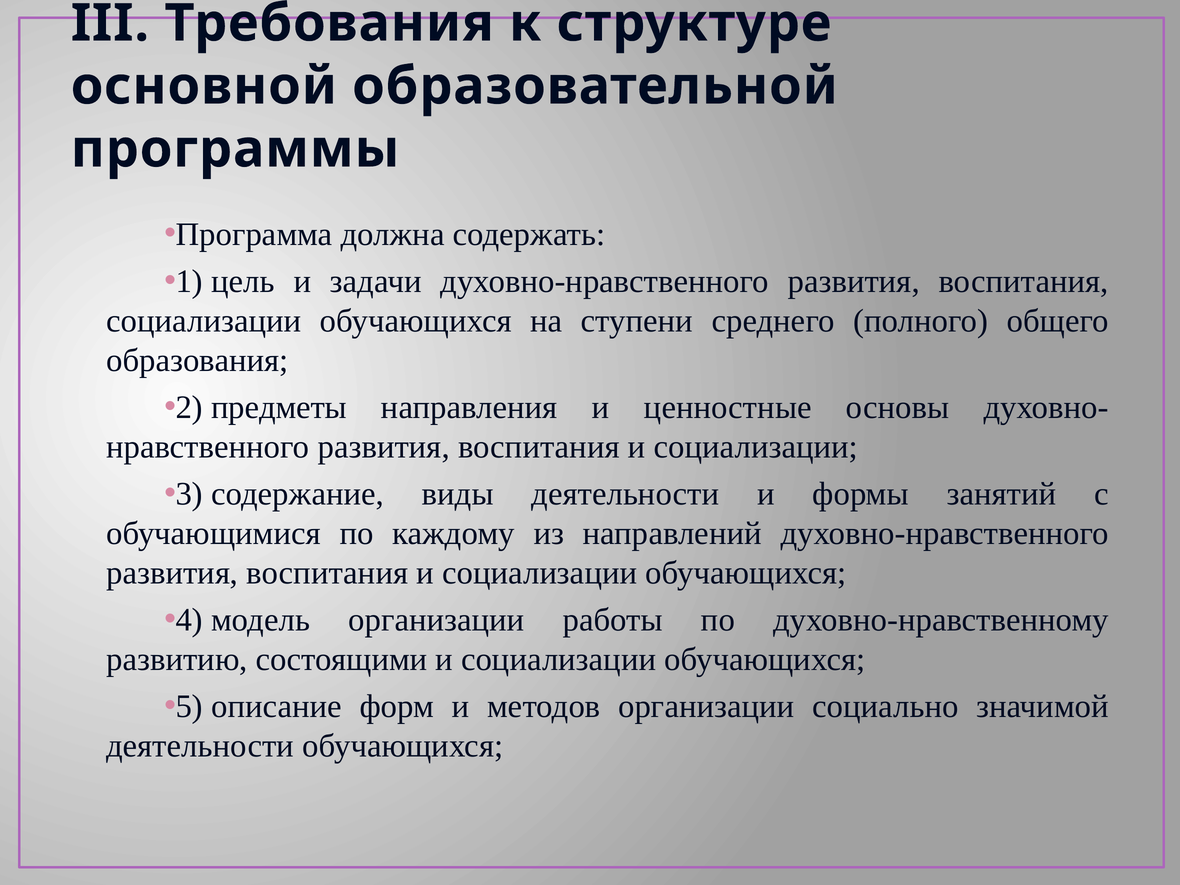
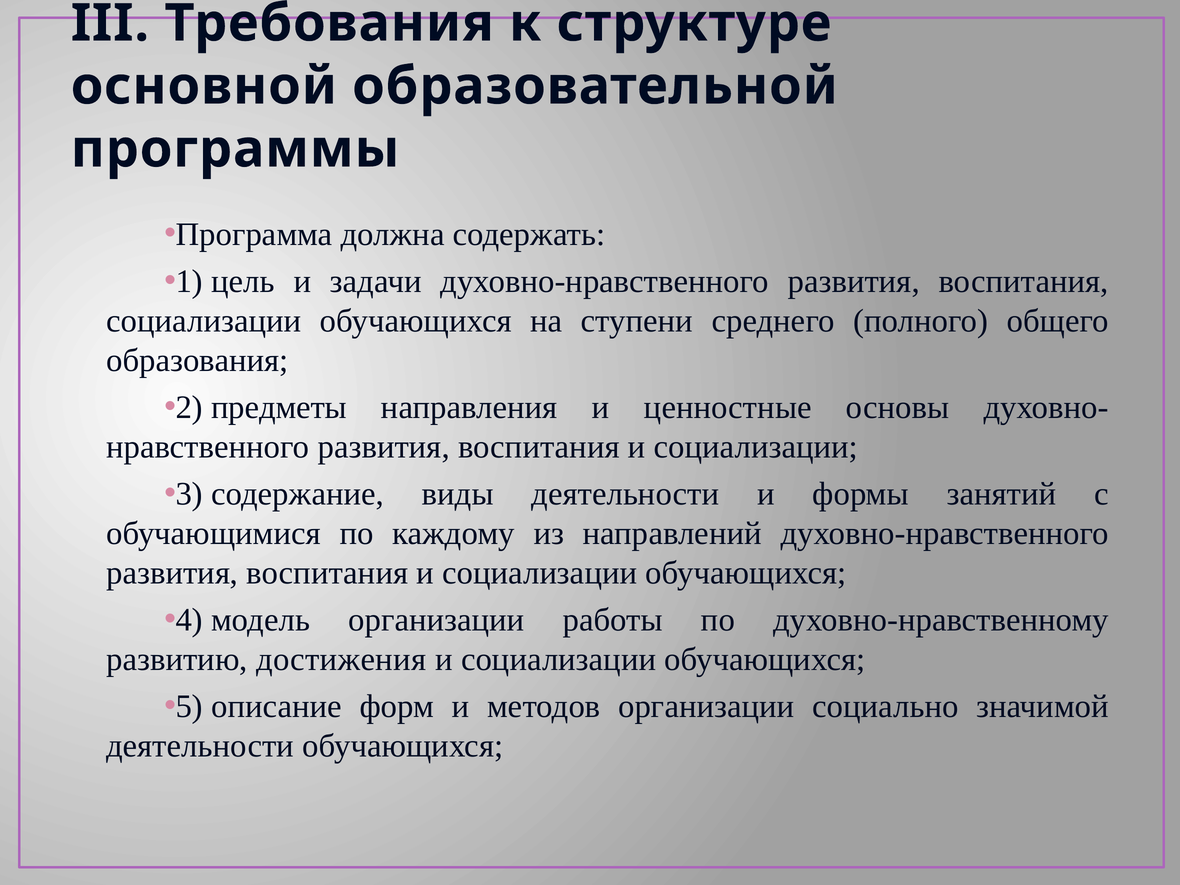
состоящими: состоящими -> достижения
